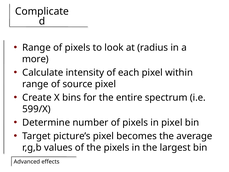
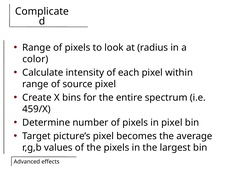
more: more -> color
599/X: 599/X -> 459/X
